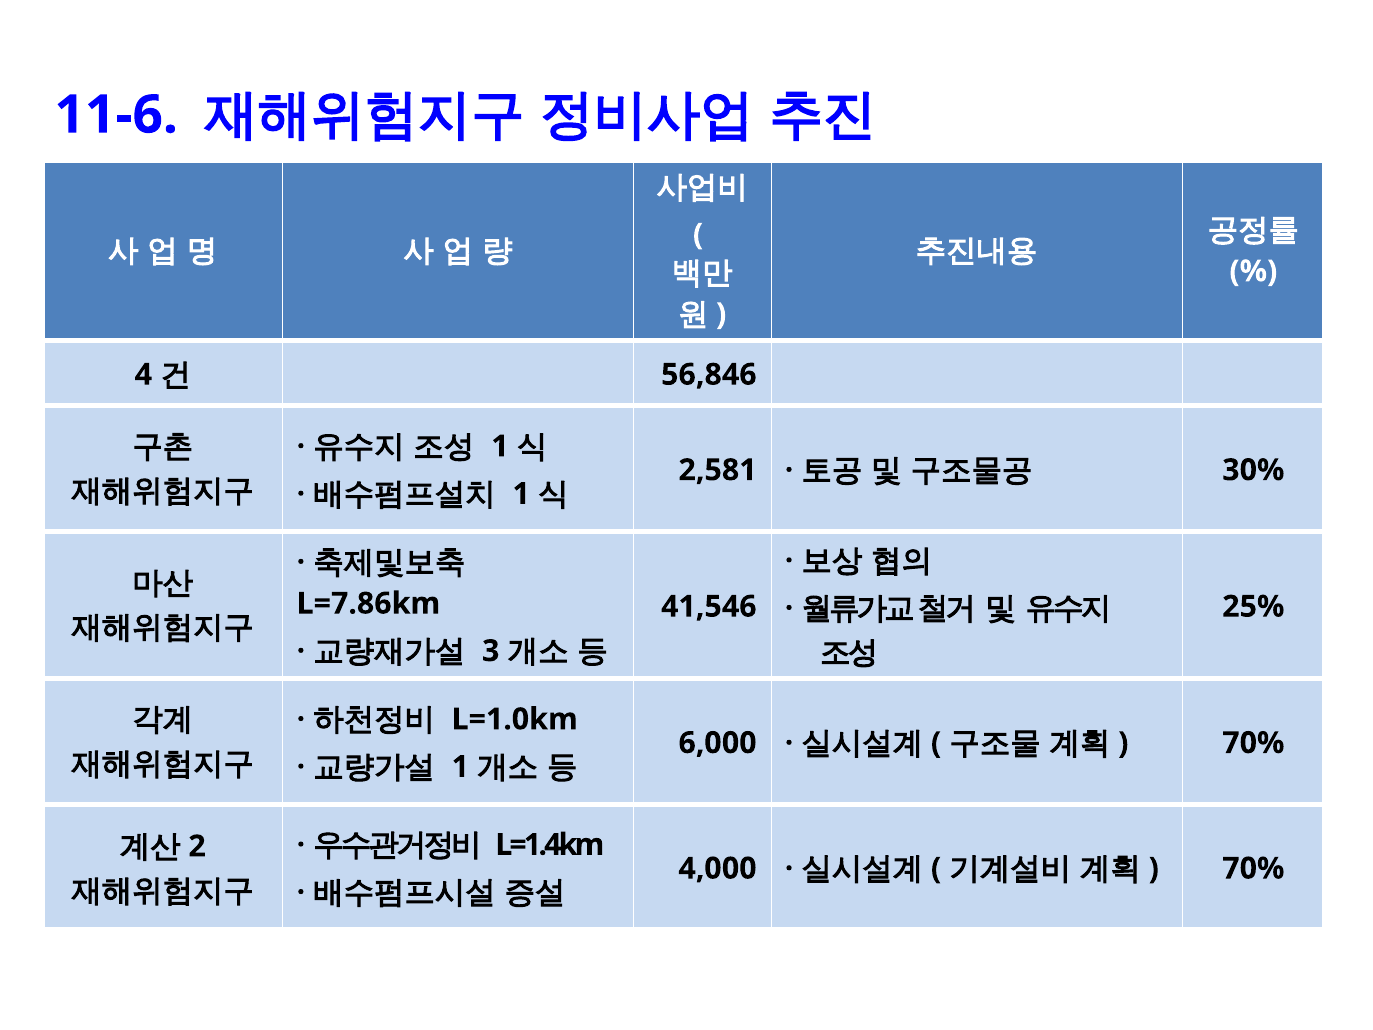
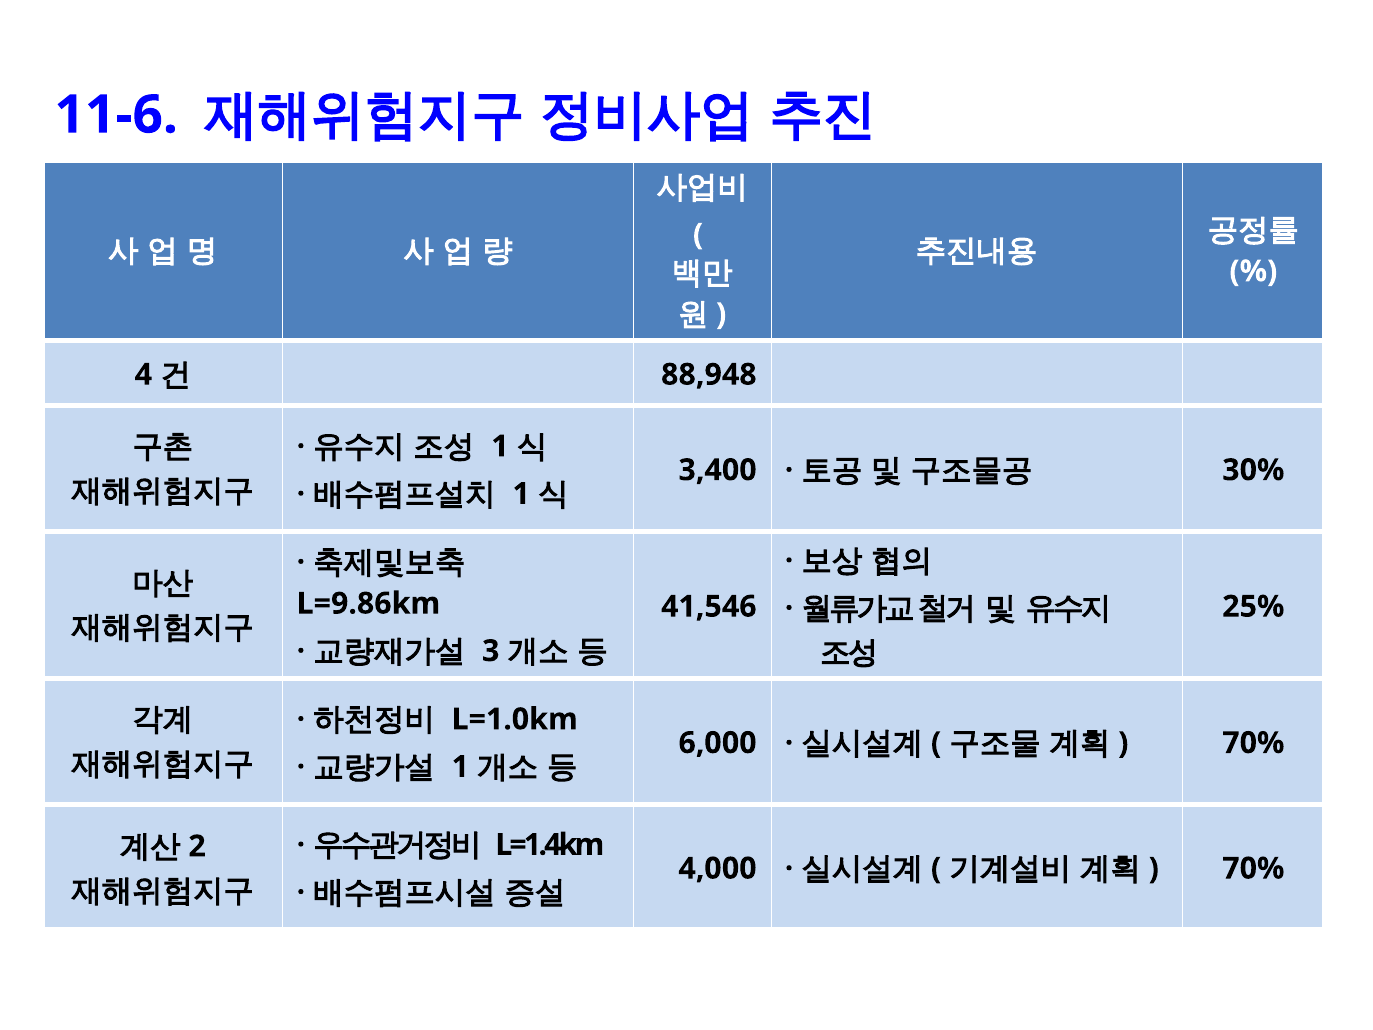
56,846: 56,846 -> 88,948
2,581: 2,581 -> 3,400
L=7.86km: L=7.86km -> L=9.86km
